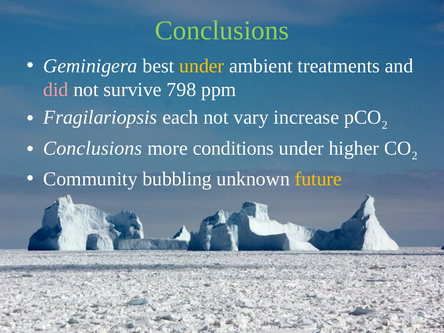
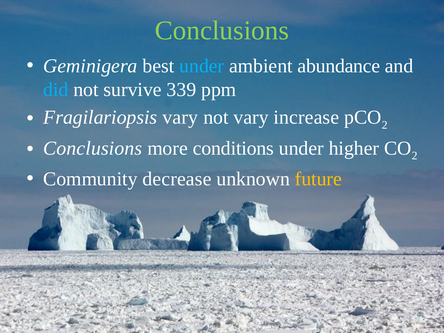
under at (202, 66) colour: yellow -> light blue
treatments: treatments -> abundance
did colour: pink -> light blue
798: 798 -> 339
Fragilariopsis each: each -> vary
bubbling: bubbling -> decrease
